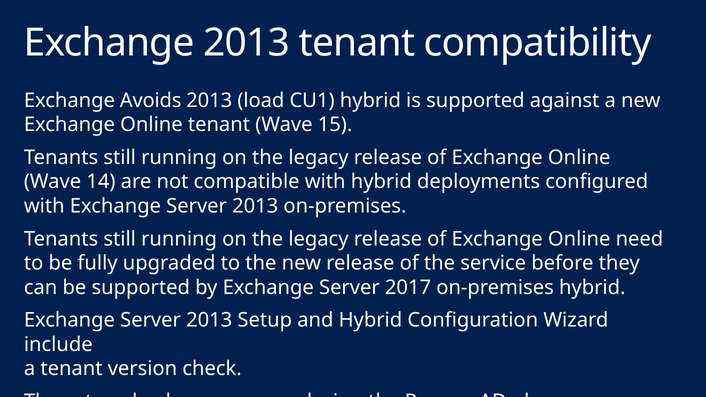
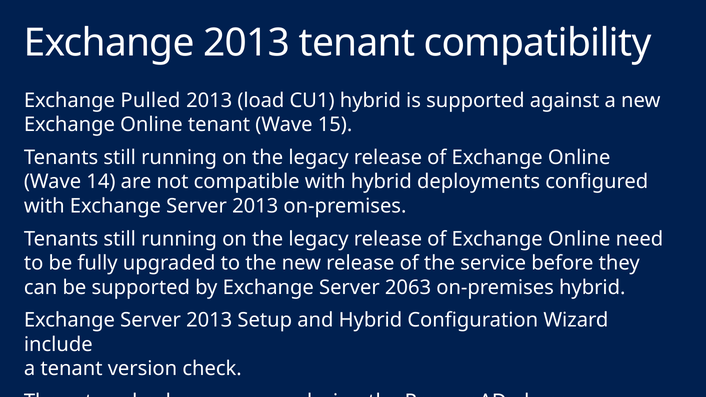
Avoids: Avoids -> Pulled
2017: 2017 -> 2063
